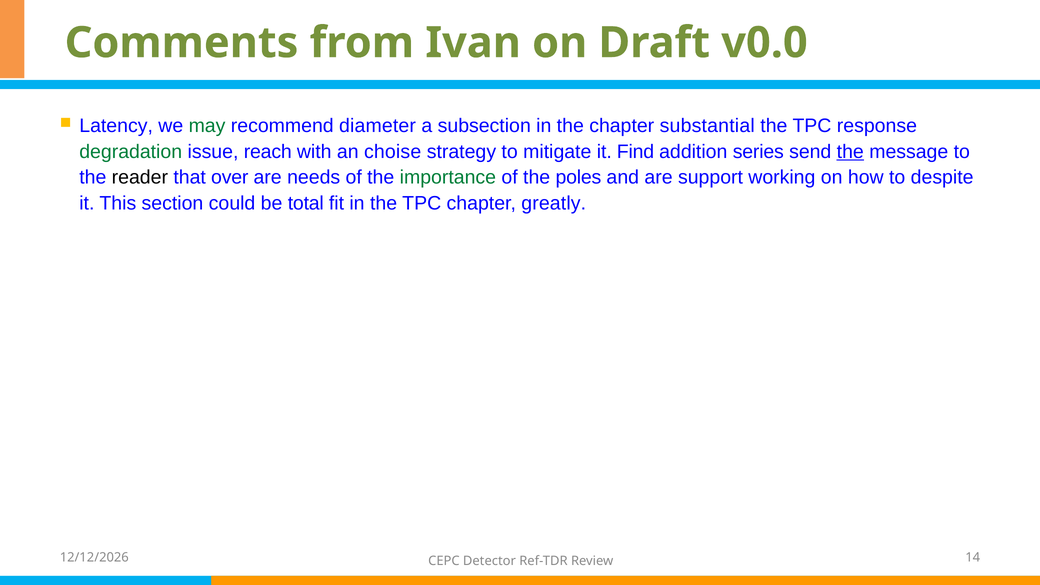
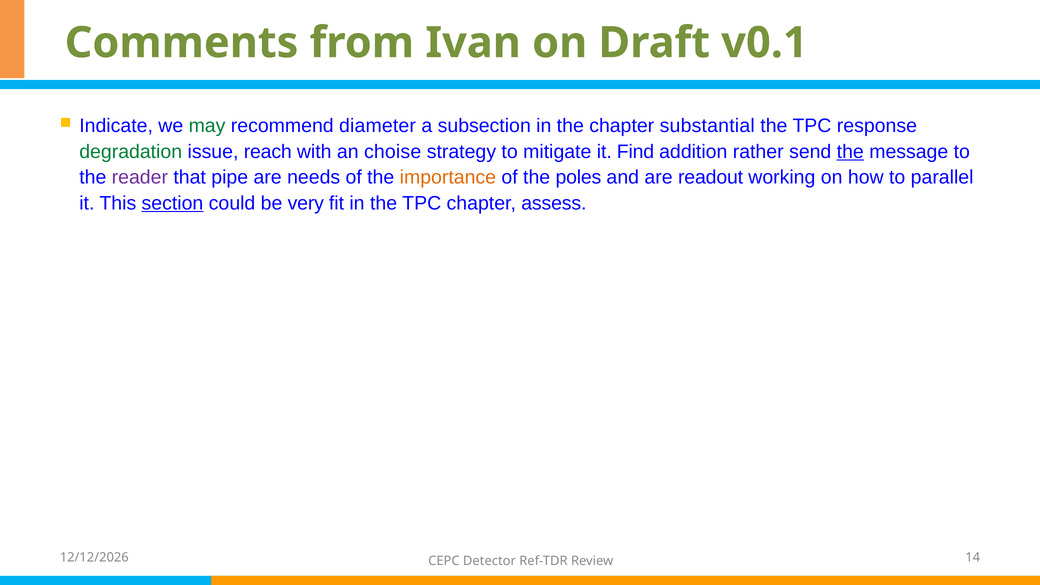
v0.0: v0.0 -> v0.1
Latency: Latency -> Indicate
series: series -> rather
reader colour: black -> purple
over: over -> pipe
importance colour: green -> orange
support: support -> readout
despite: despite -> parallel
section underline: none -> present
total: total -> very
greatly: greatly -> assess
